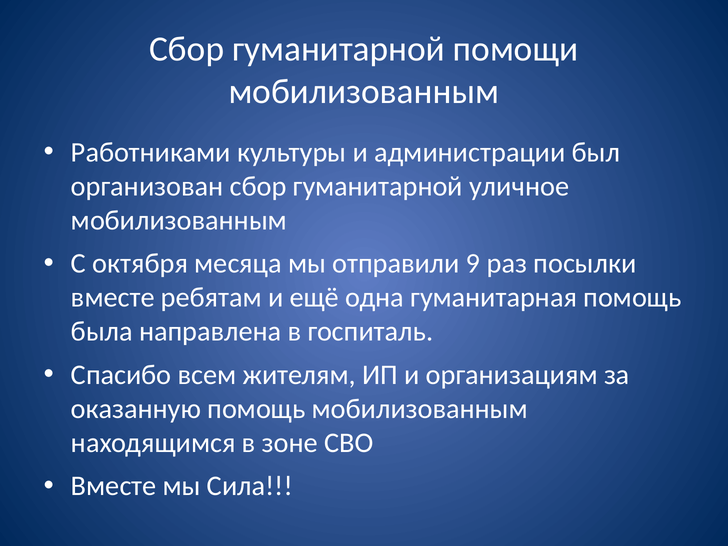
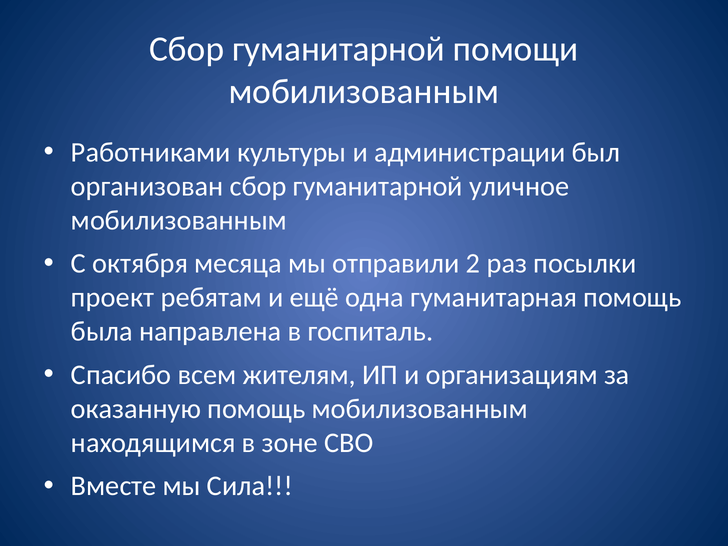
9: 9 -> 2
вместе at (113, 298): вместе -> проект
